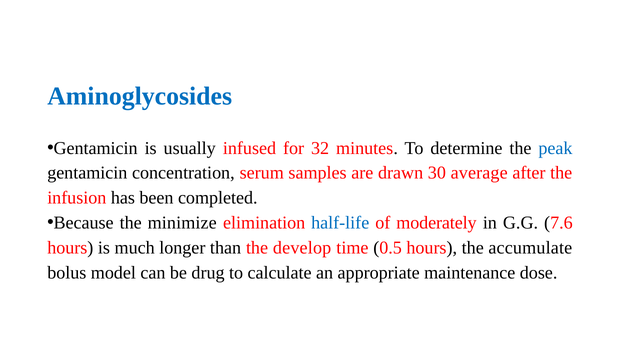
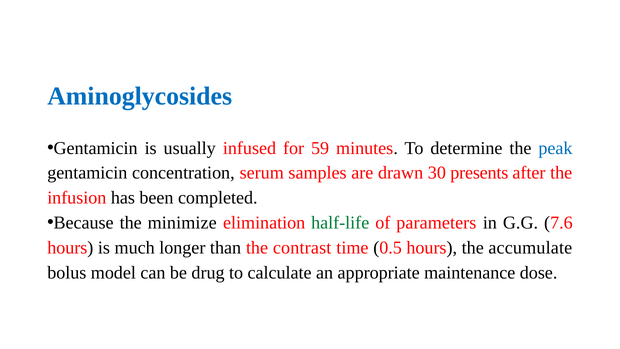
32: 32 -> 59
average: average -> presents
half-life colour: blue -> green
moderately: moderately -> parameters
develop: develop -> contrast
